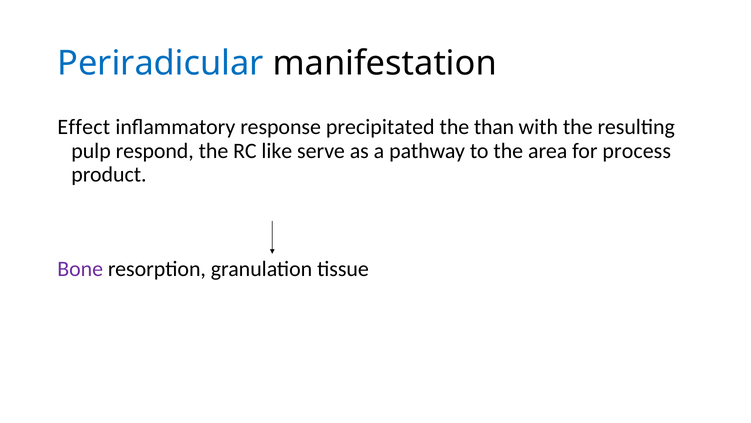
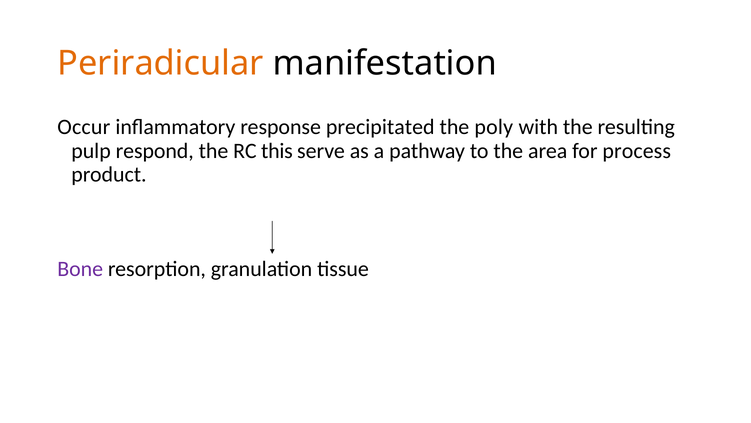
Periradicular colour: blue -> orange
Effect: Effect -> Occur
than: than -> poly
like: like -> this
